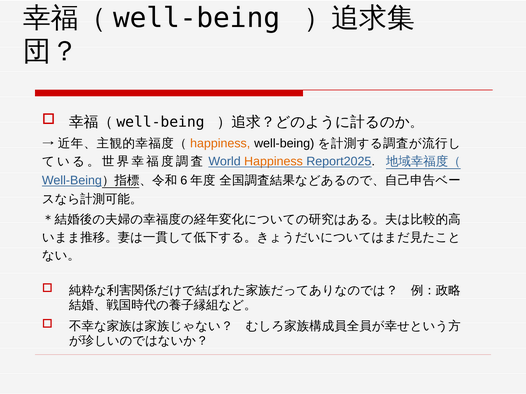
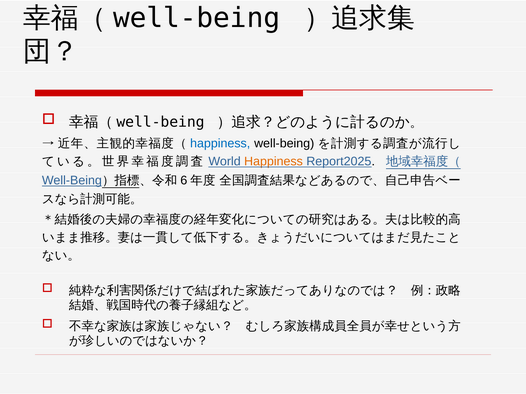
happiness at (220, 144) colour: orange -> blue
